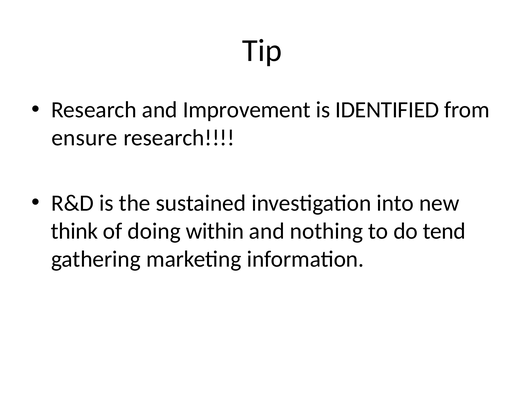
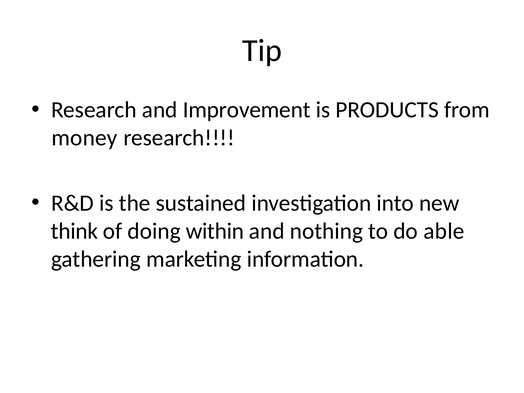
IDENTIFIED: IDENTIFIED -> PRODUCTS
ensure: ensure -> money
tend: tend -> able
